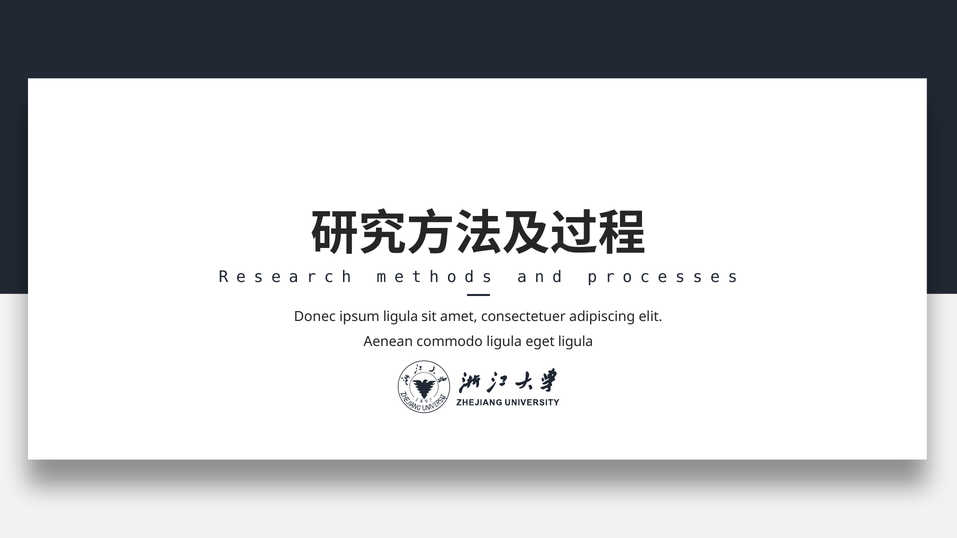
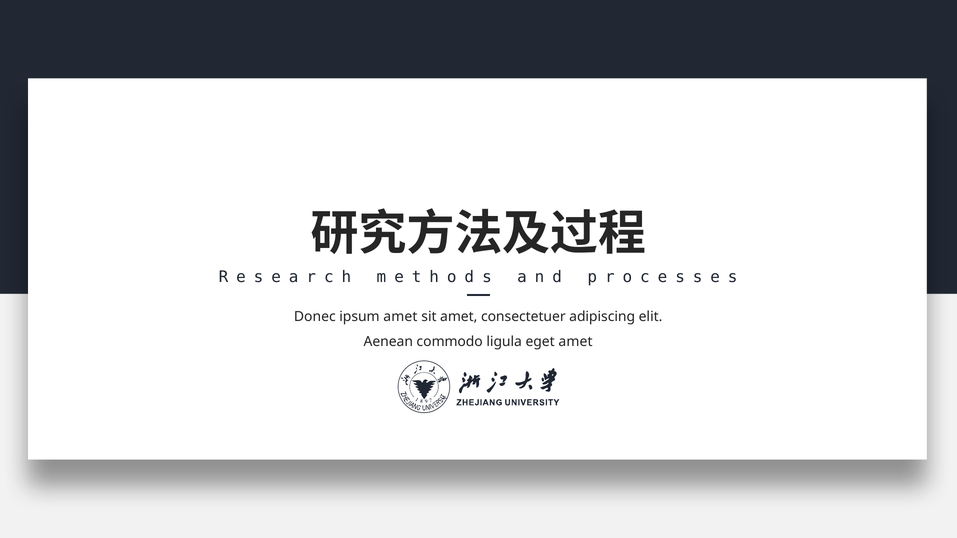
ipsum ligula: ligula -> amet
eget ligula: ligula -> amet
